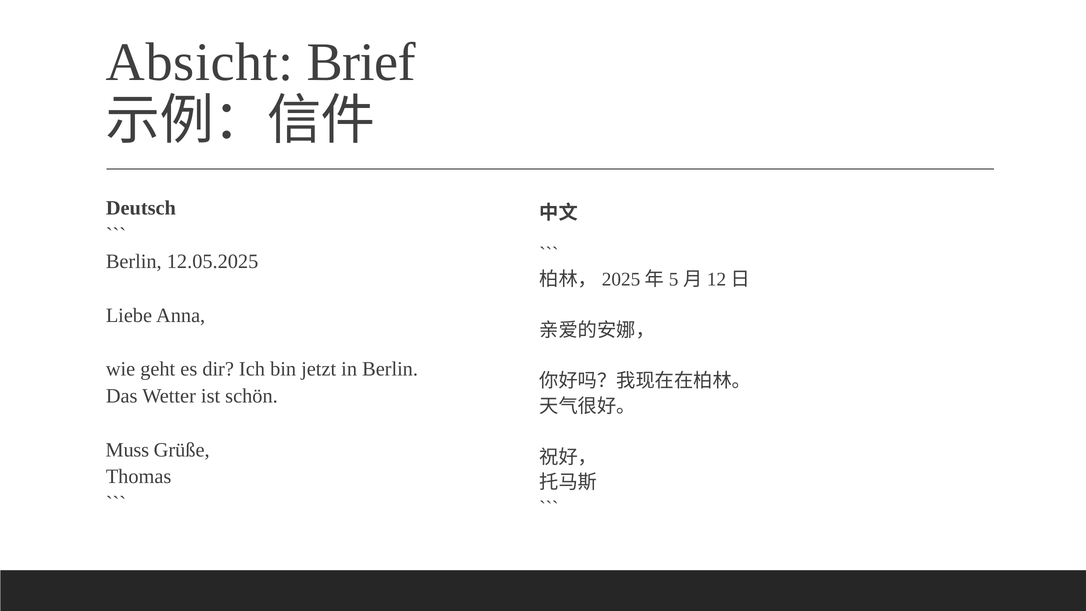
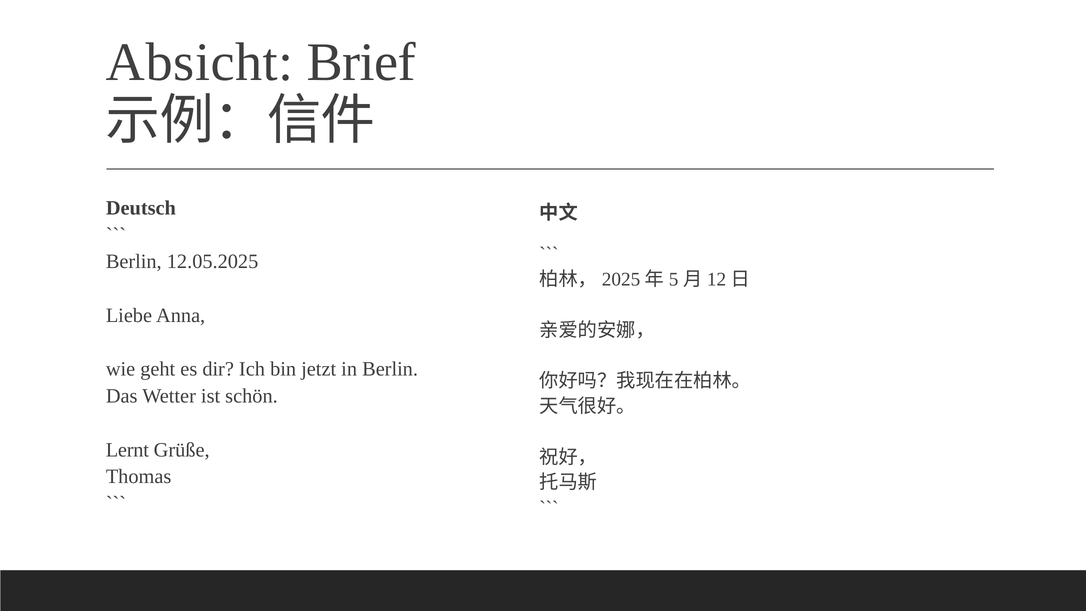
Muss: Muss -> Lernt
